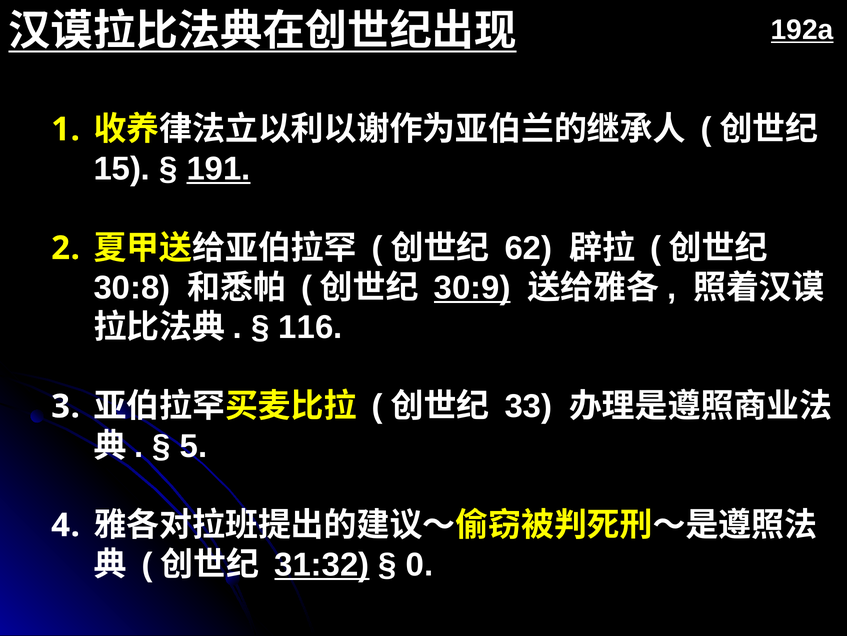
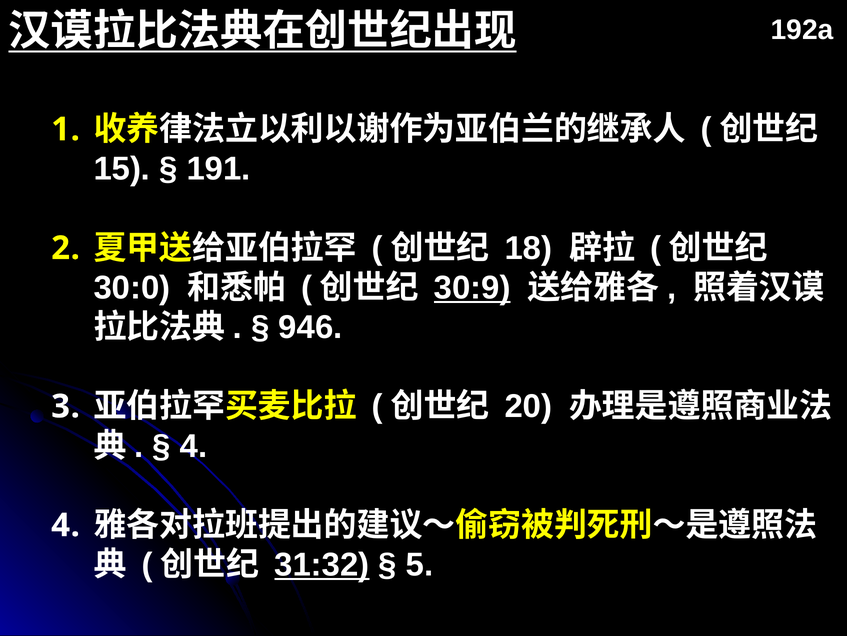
192a underline: present -> none
191 underline: present -> none
62: 62 -> 18
30:8: 30:8 -> 30:0
116: 116 -> 946
33: 33 -> 20
5 at (194, 446): 5 -> 4
0: 0 -> 5
